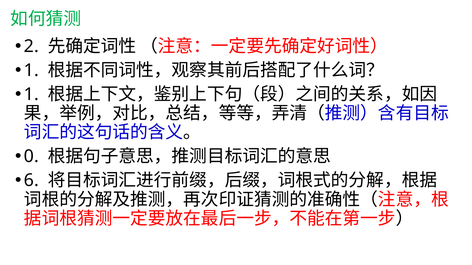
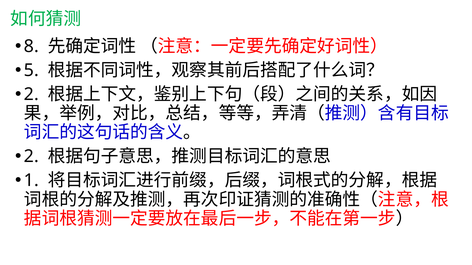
2: 2 -> 8
1 at (31, 70): 1 -> 5
1 at (31, 94): 1 -> 2
0 at (31, 157): 0 -> 2
6: 6 -> 1
